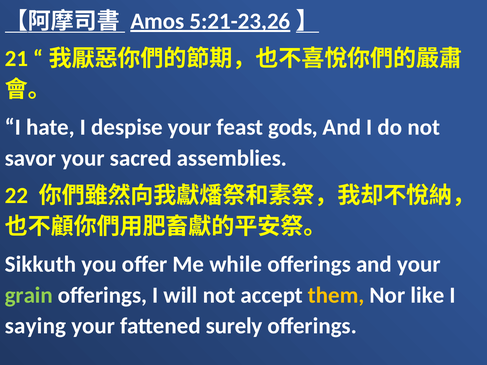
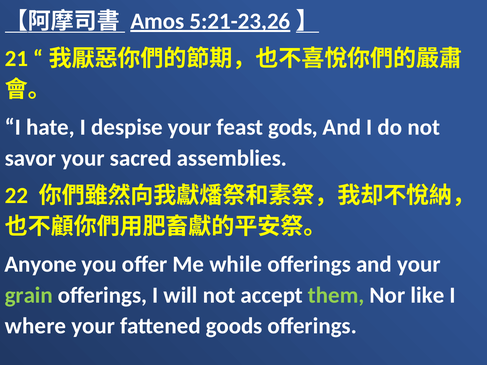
Sikkuth: Sikkuth -> Anyone
them colour: yellow -> light green
saying: saying -> where
surely: surely -> goods
